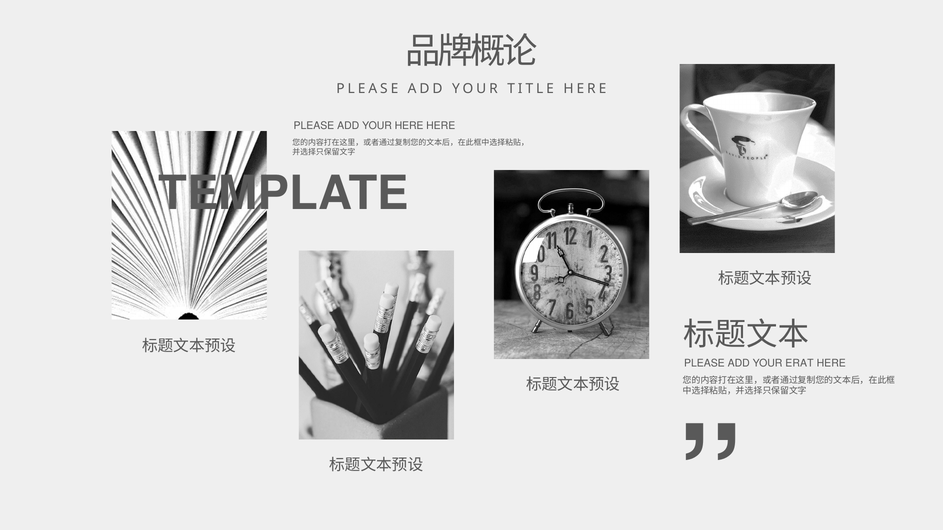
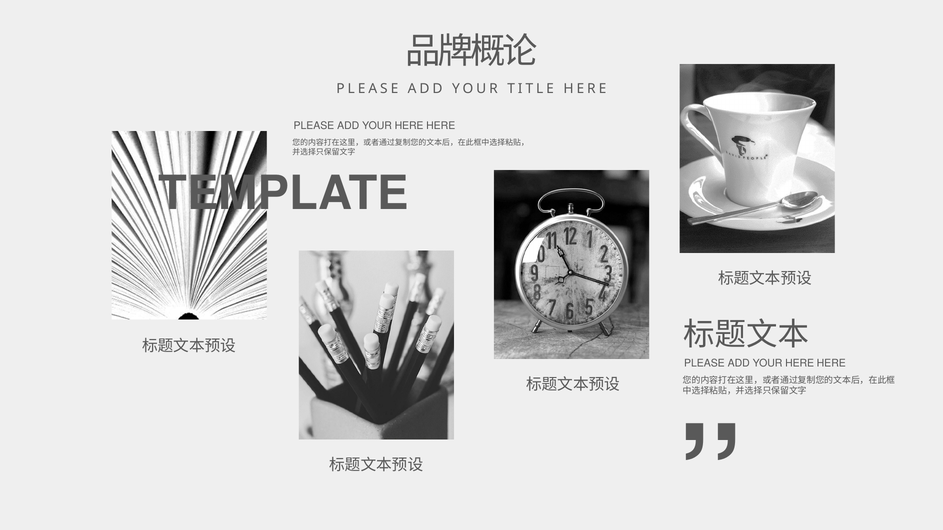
ERAT at (799, 364): ERAT -> HERE
